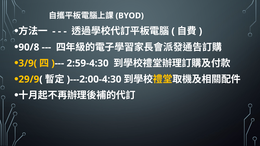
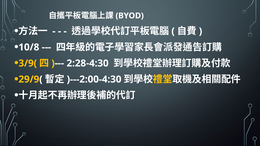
90/8: 90/8 -> 10/8
2:59-4:30: 2:59-4:30 -> 2:28-4:30
